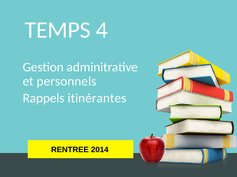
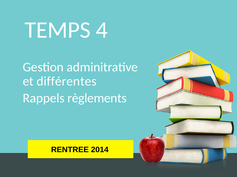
personnels: personnels -> différentes
itinérantes: itinérantes -> règlements
